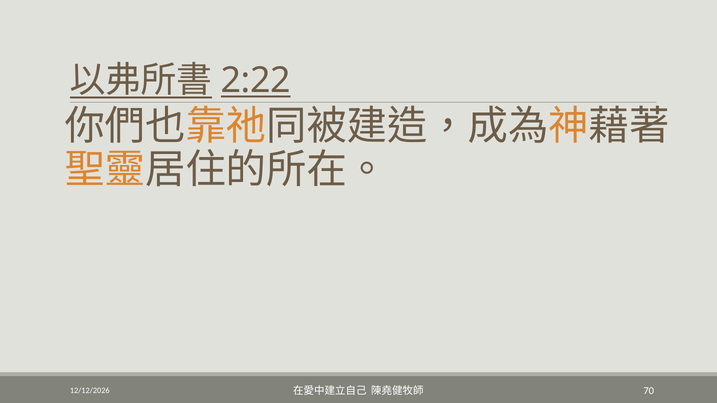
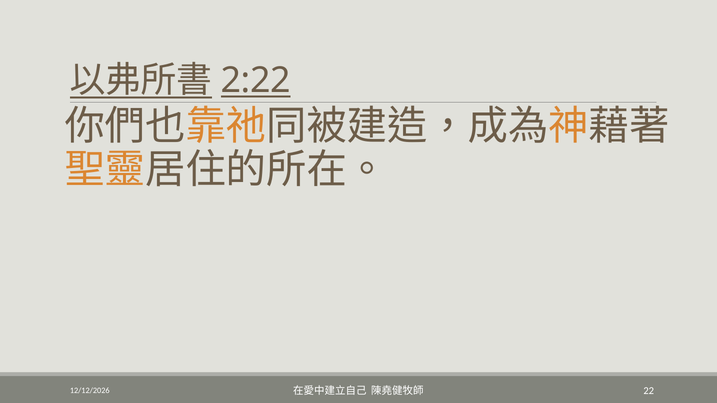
70: 70 -> 22
